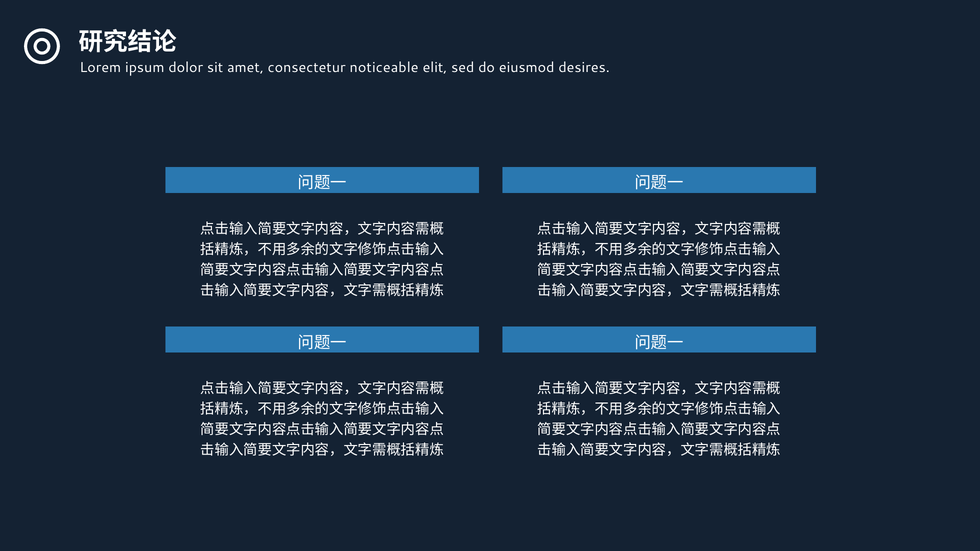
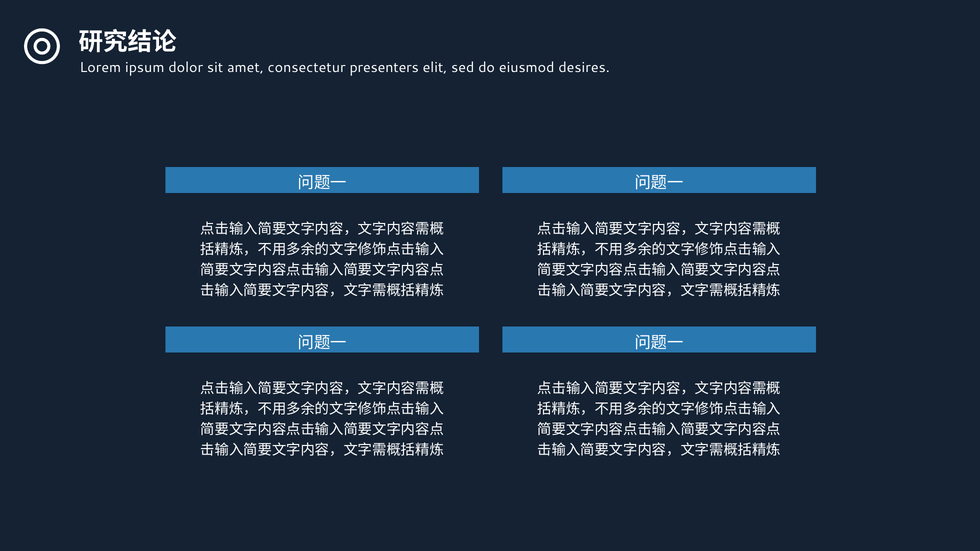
noticeable: noticeable -> presenters
